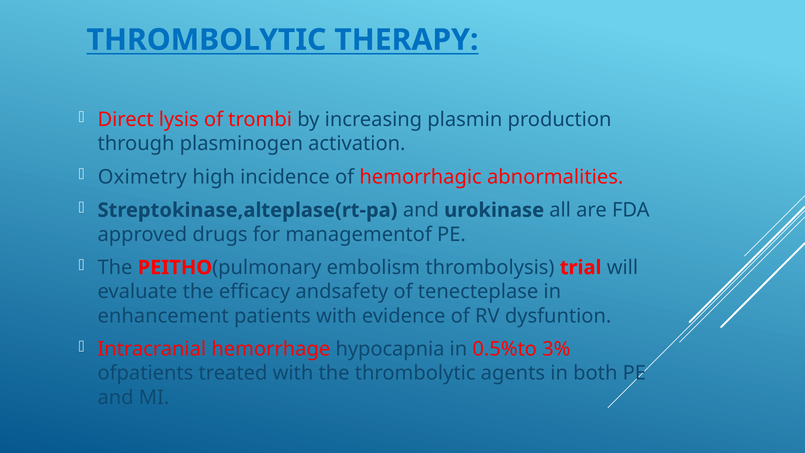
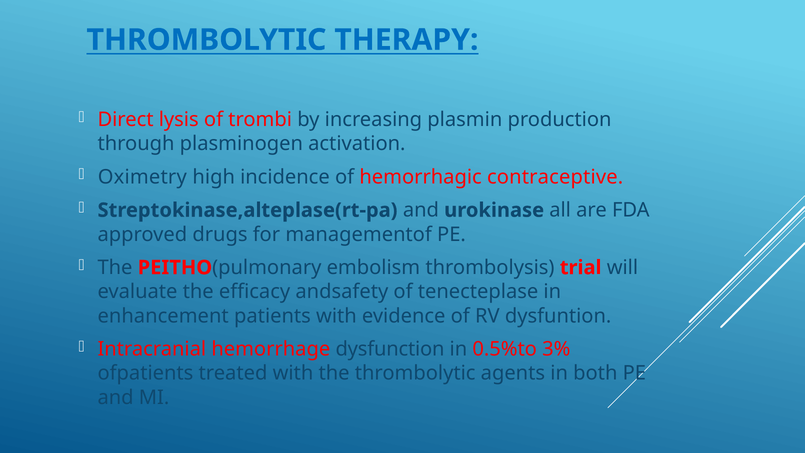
abnormalities: abnormalities -> contraceptive
hypocapnia: hypocapnia -> dysfunction
